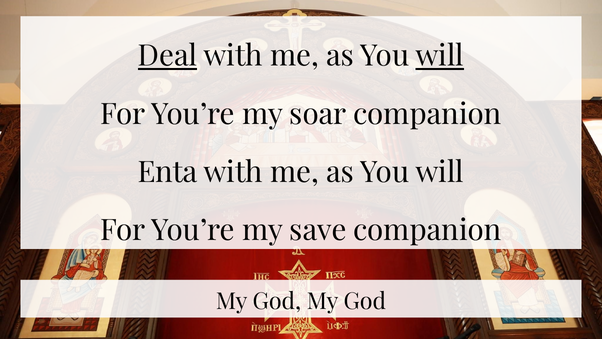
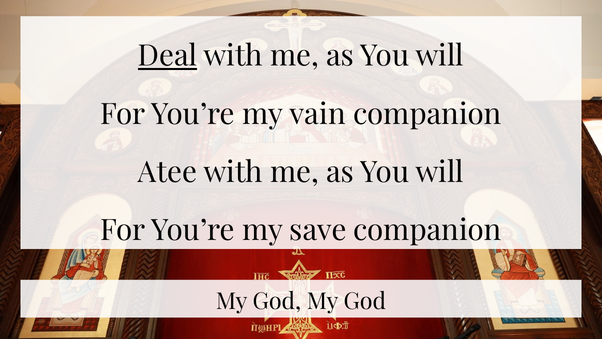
will at (440, 56) underline: present -> none
soar: soar -> vain
Enta: Enta -> Atee
